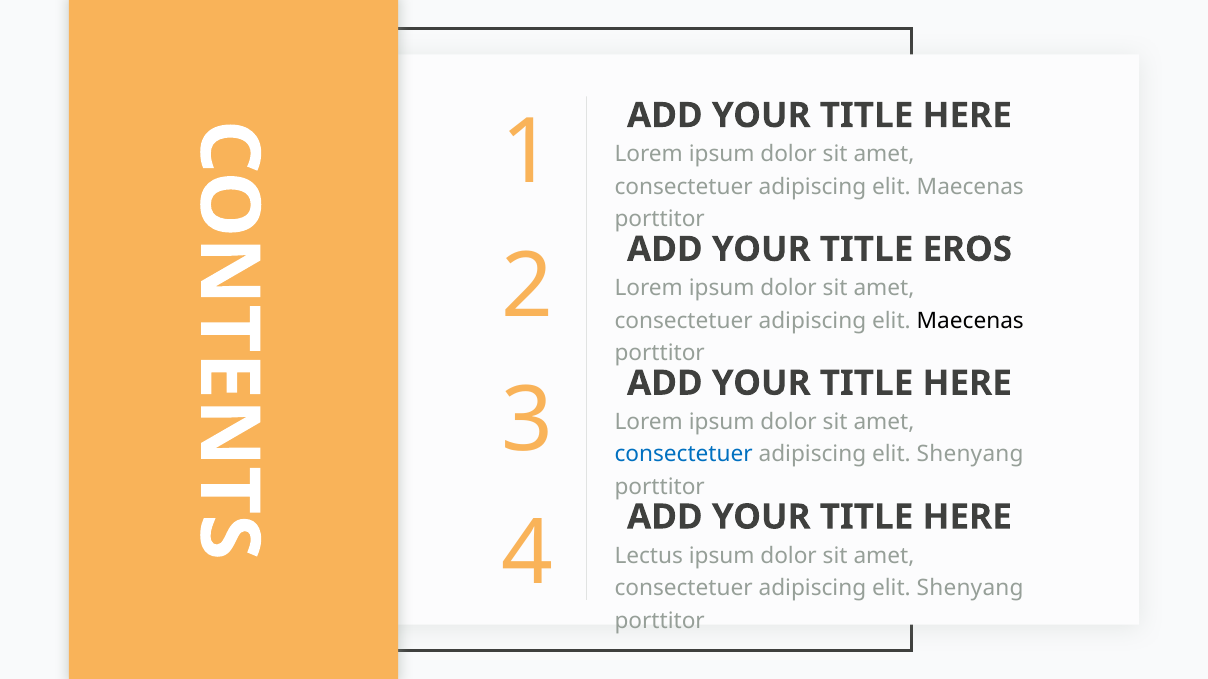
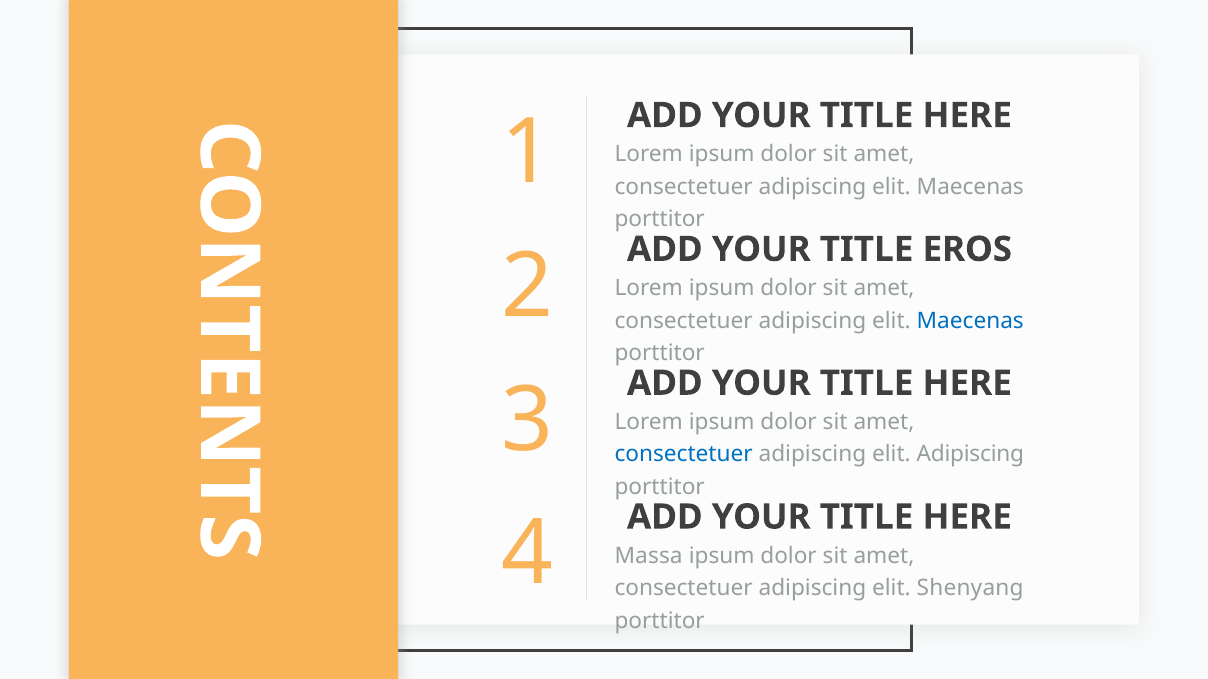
Maecenas at (970, 321) colour: black -> blue
Shenyang at (970, 455): Shenyang -> Adipiscing
Lectus: Lectus -> Massa
